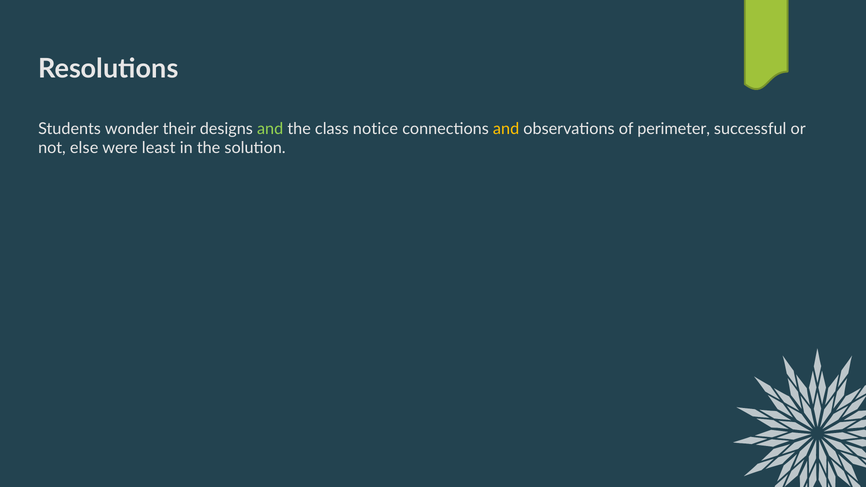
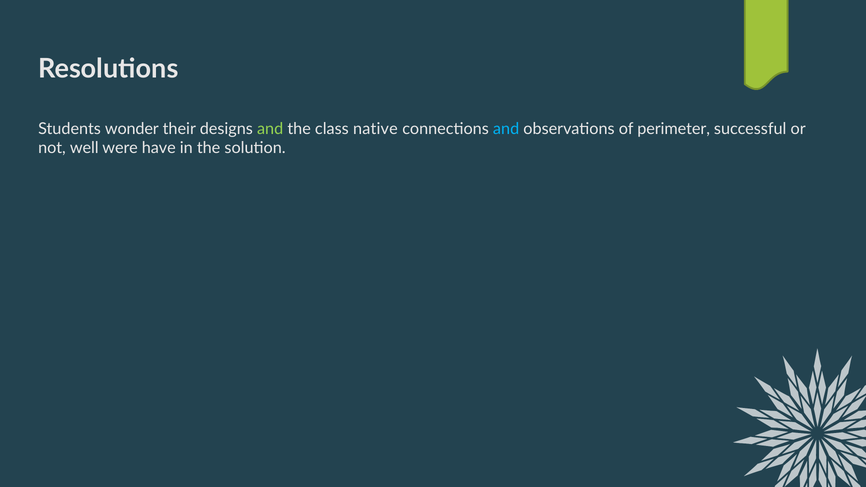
notice: notice -> native
and at (506, 129) colour: yellow -> light blue
else: else -> well
least: least -> have
